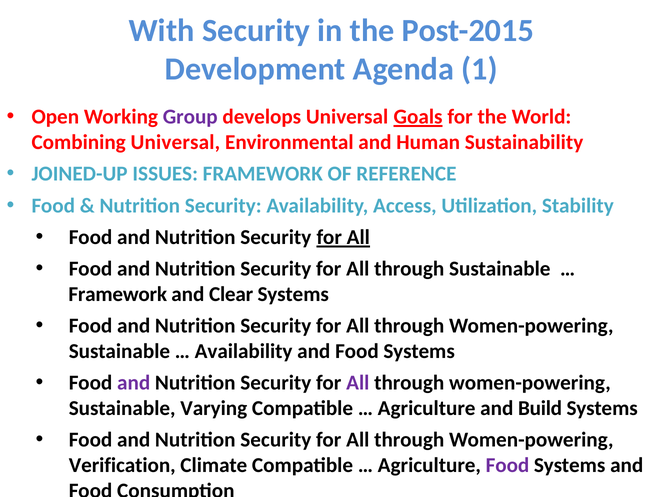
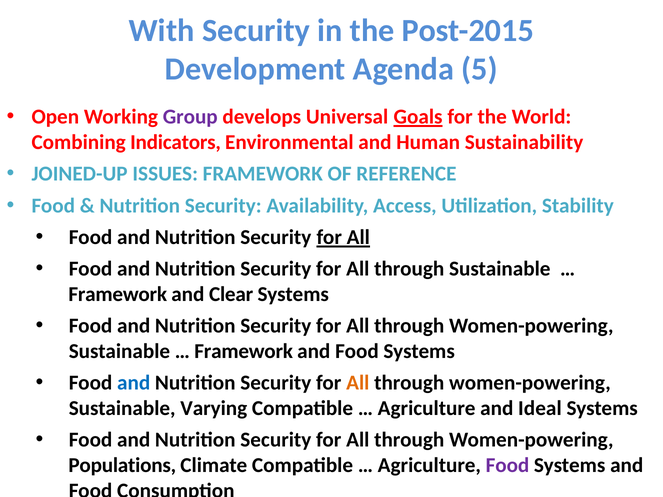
1: 1 -> 5
Combining Universal: Universal -> Indicators
Availability at (244, 351): Availability -> Framework
and at (134, 383) colour: purple -> blue
All at (358, 383) colour: purple -> orange
Build: Build -> Ideal
Verification: Verification -> Populations
